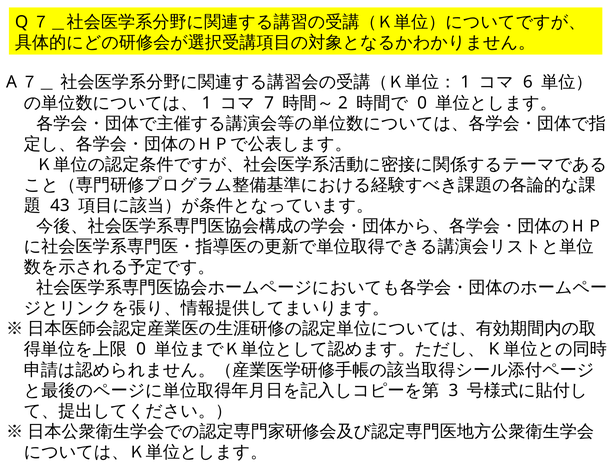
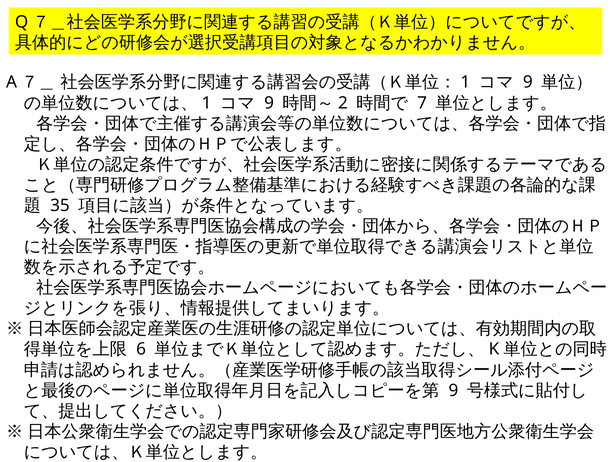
6 at (528, 82): 6 -> 9
7 at (269, 103): 7 -> 9
0 at (422, 103): 0 -> 7
43: 43 -> 35
0 at (141, 349): 0 -> 6
3 at (453, 390): 3 -> 9
